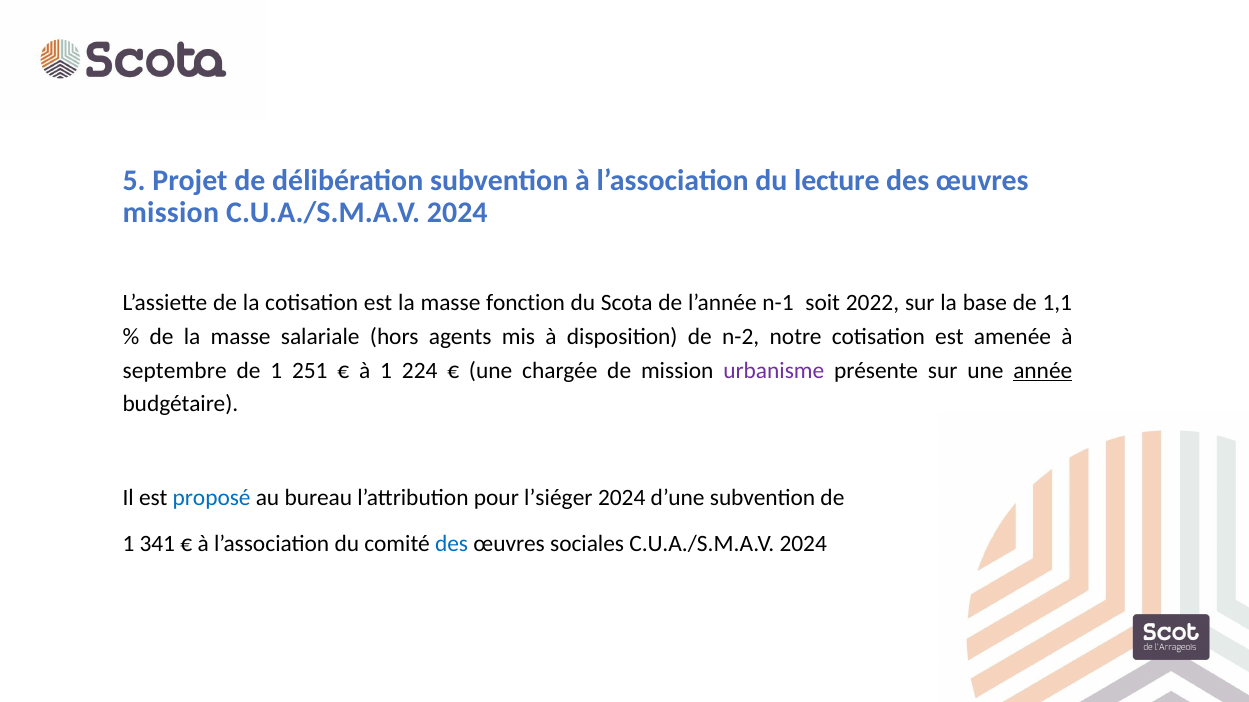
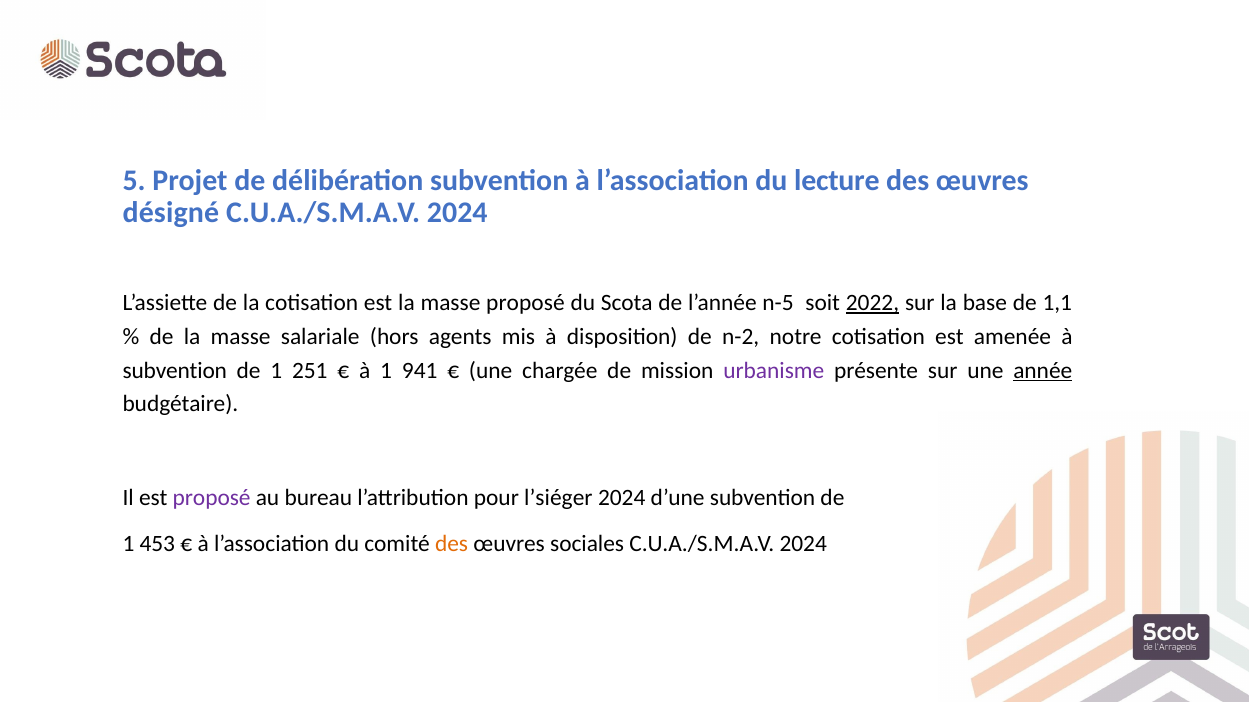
mission at (171, 213): mission -> désigné
masse fonction: fonction -> proposé
n-1: n-1 -> n-5
2022 underline: none -> present
septembre at (175, 371): septembre -> subvention
224: 224 -> 941
proposé at (212, 498) colour: blue -> purple
341: 341 -> 453
des at (452, 545) colour: blue -> orange
